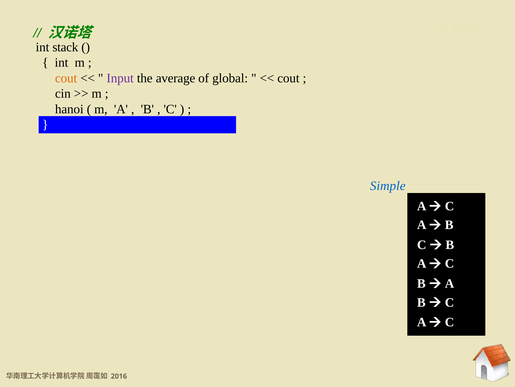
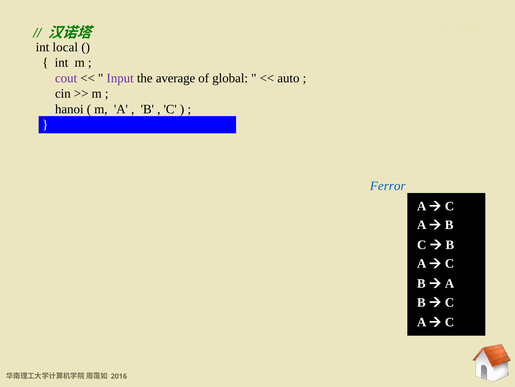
int stack: stack -> local
cout at (66, 78) colour: orange -> purple
cout at (288, 78): cout -> auto
Simple: Simple -> Ferror
